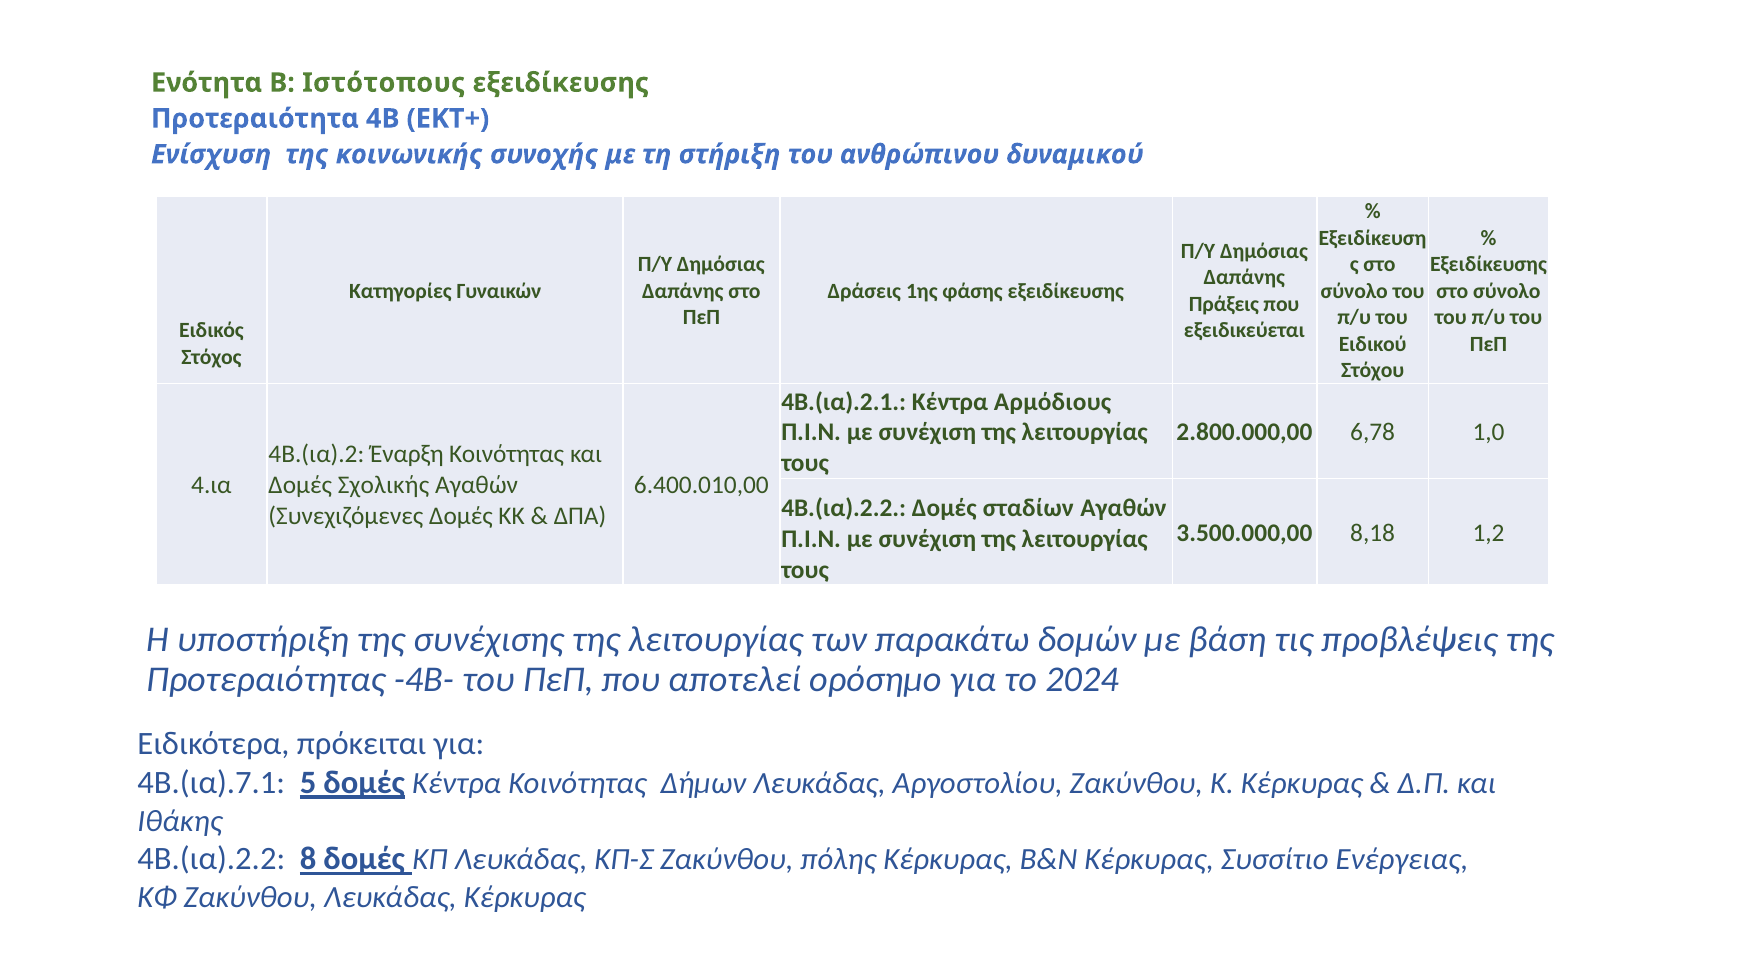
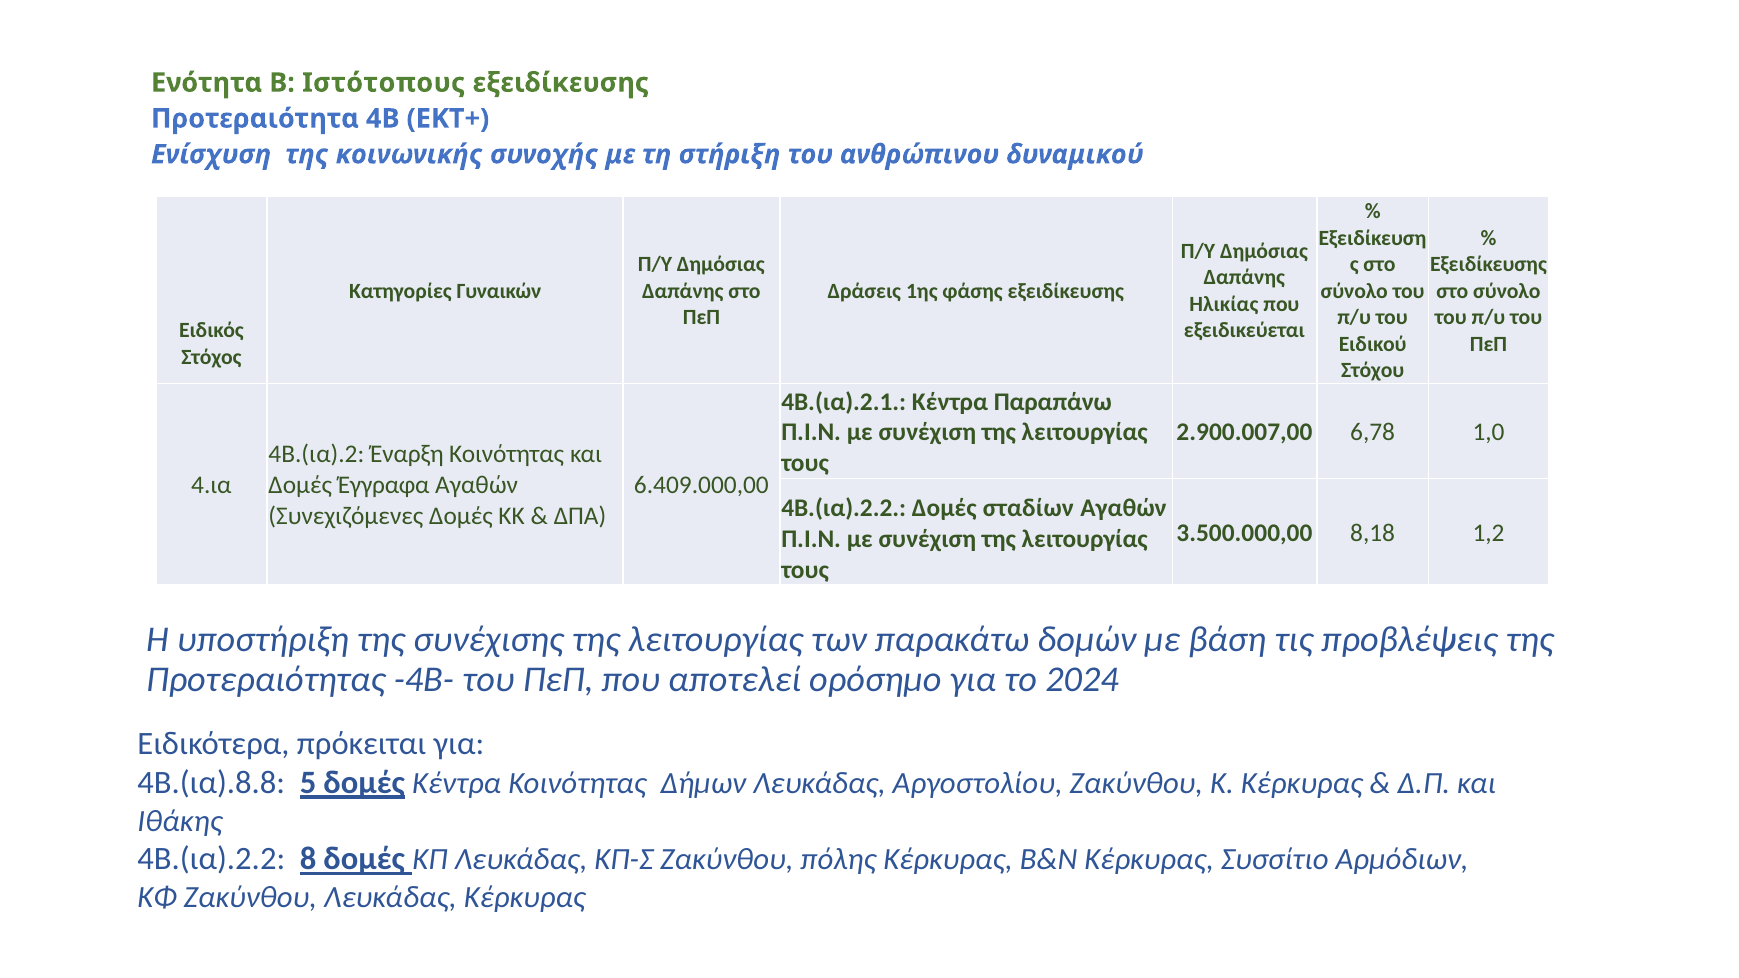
Πράξεις: Πράξεις -> Ηλικίας
Αρμόδιους: Αρμόδιους -> Παραπάνω
2.800.000,00: 2.800.000,00 -> 2.900.007,00
Σχολικής: Σχολικής -> Έγγραφα
6.400.010,00: 6.400.010,00 -> 6.409.000,00
4Β.(ια).7.1: 4Β.(ια).7.1 -> 4Β.(ια).8.8
Ενέργειας: Ενέργειας -> Αρμόδιων
